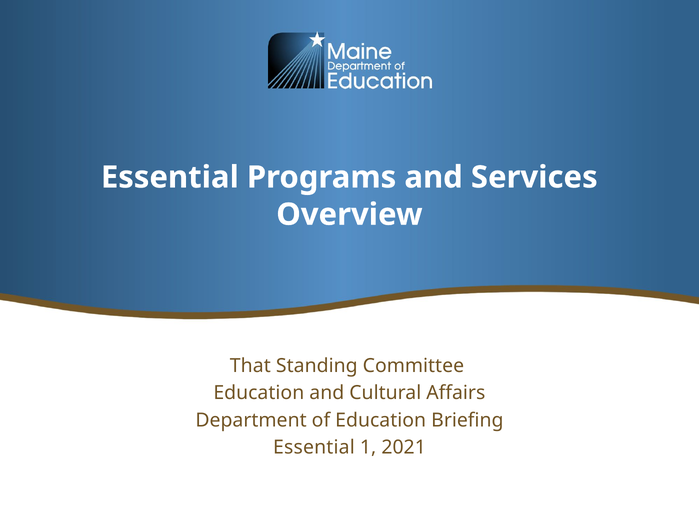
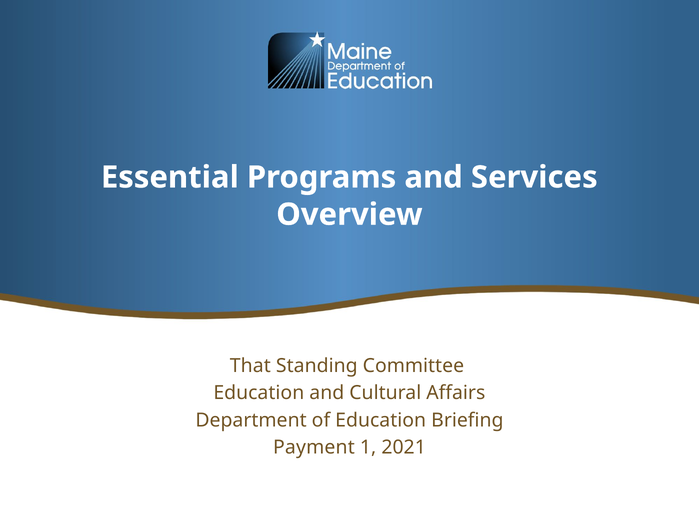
Essential at (314, 448): Essential -> Payment
